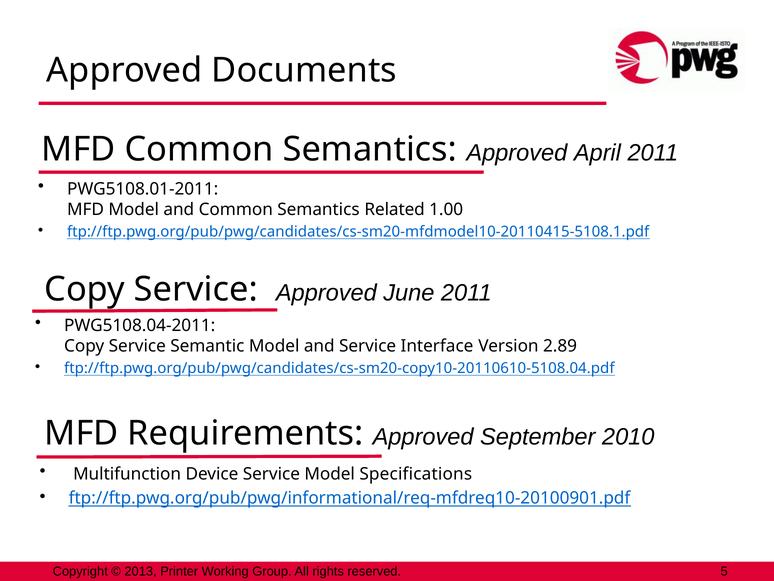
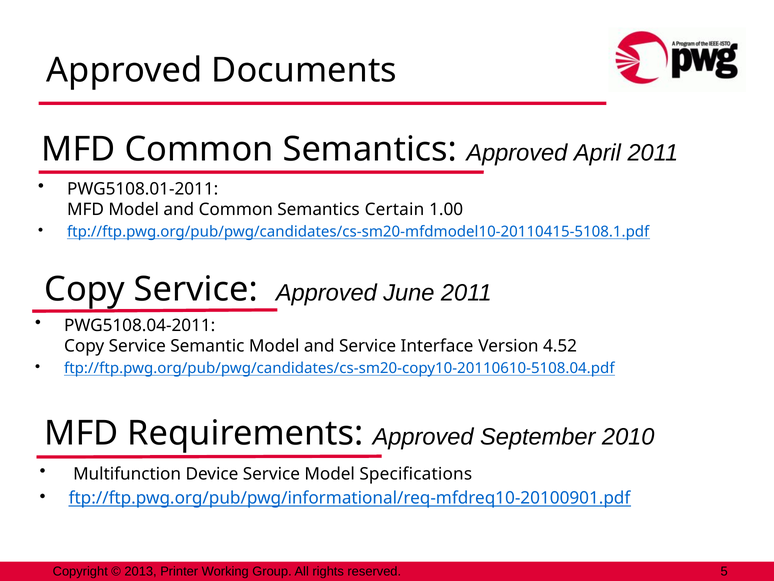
Related: Related -> Certain
2.89: 2.89 -> 4.52
